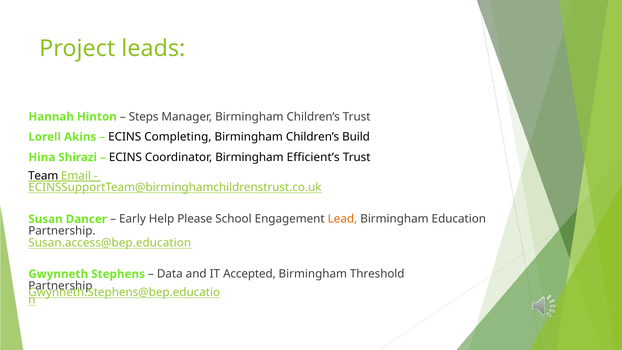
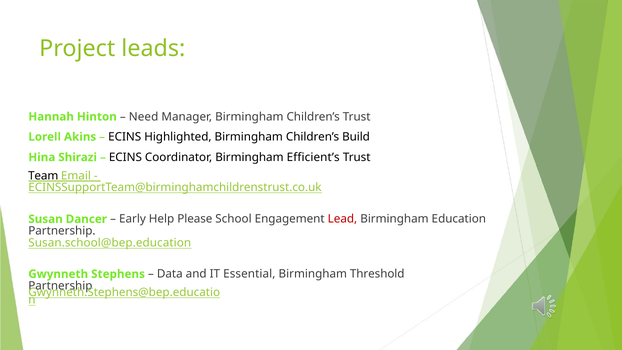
Steps: Steps -> Need
Completing: Completing -> Highlighted
Lead colour: orange -> red
Susan.access@bep.education: Susan.access@bep.education -> Susan.school@bep.education
Accepted: Accepted -> Essential
